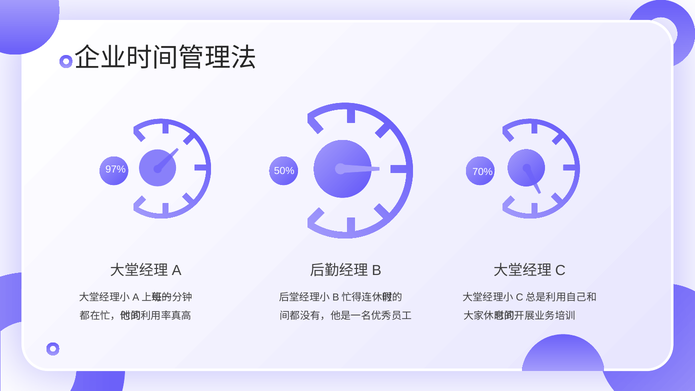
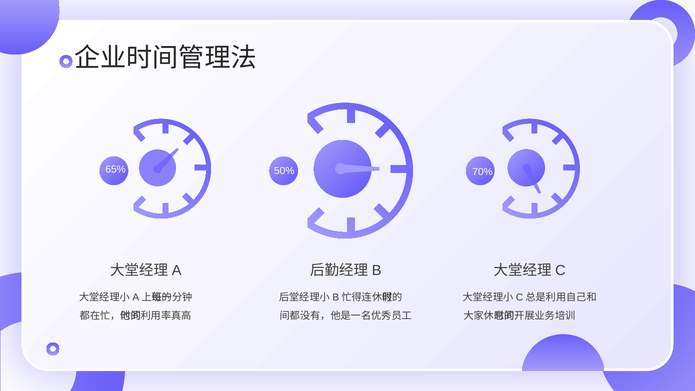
97%: 97% -> 65%
